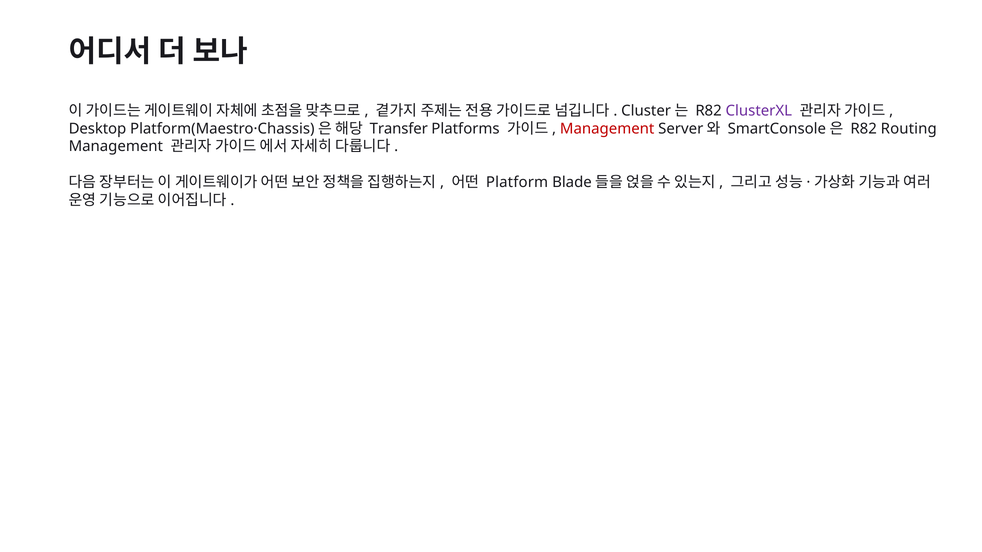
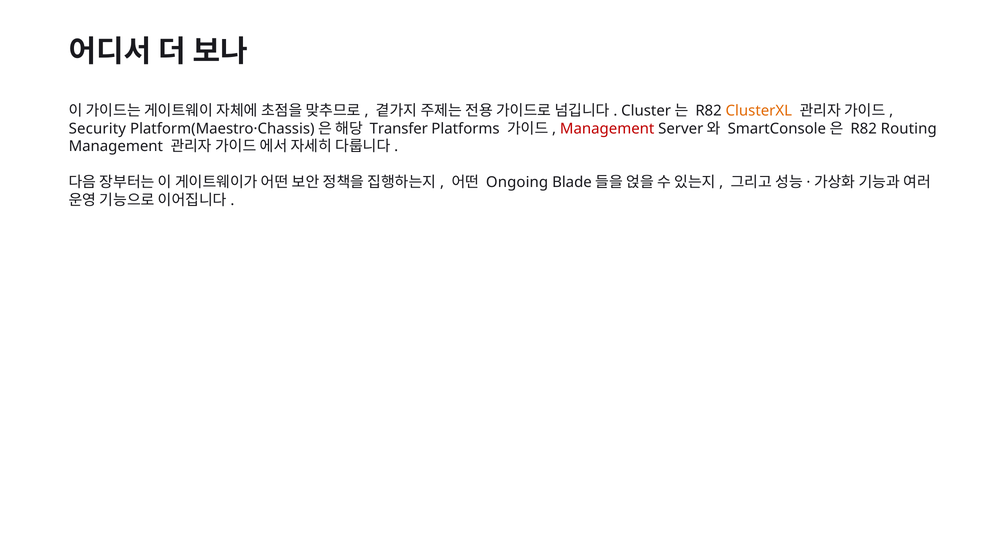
ClusterXL colour: purple -> orange
Desktop: Desktop -> Security
Platform: Platform -> Ongoing
